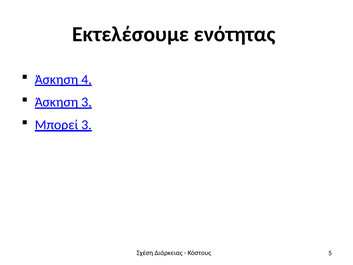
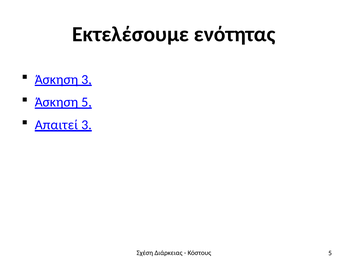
Άσκηση 4: 4 -> 3
Άσκηση 3: 3 -> 5
Μπορεί: Μπορεί -> Απαιτεί
